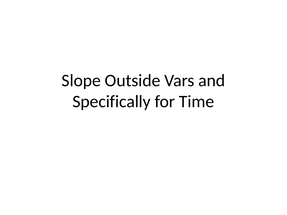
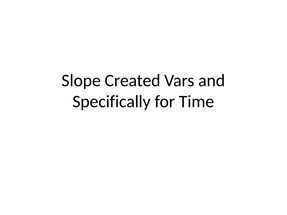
Outside: Outside -> Created
